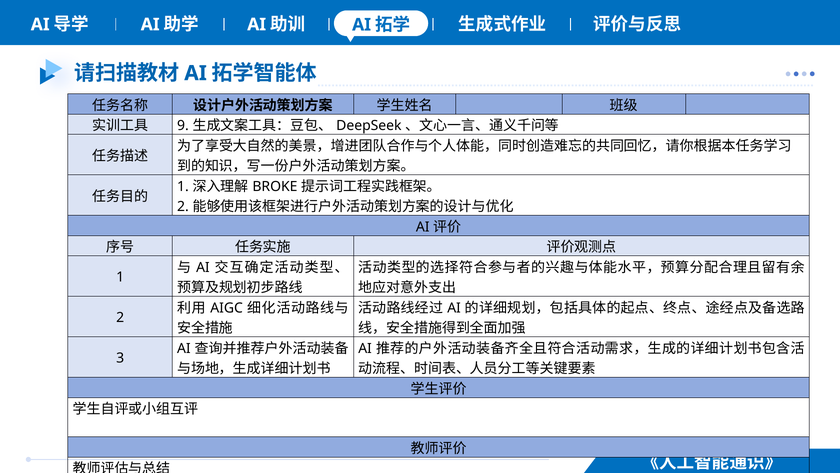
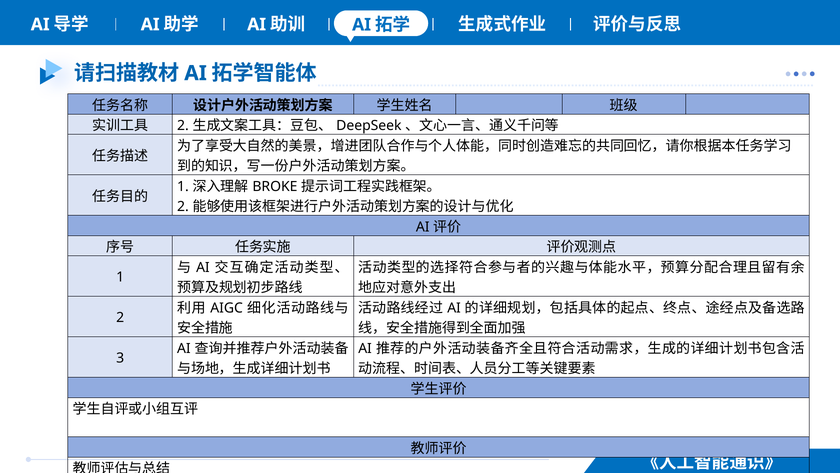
9 at (183, 126): 9 -> 2
